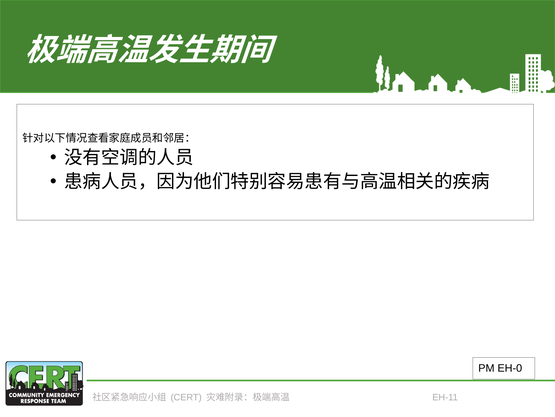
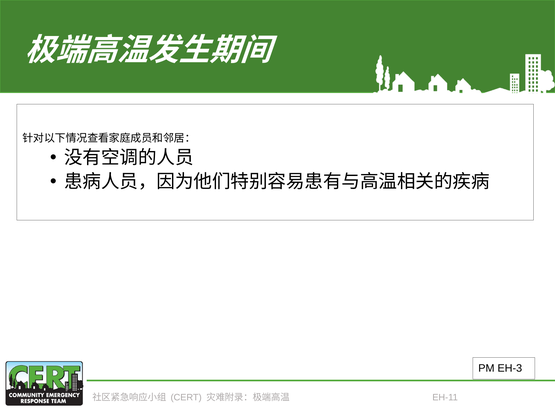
EH-0: EH-0 -> EH-3
